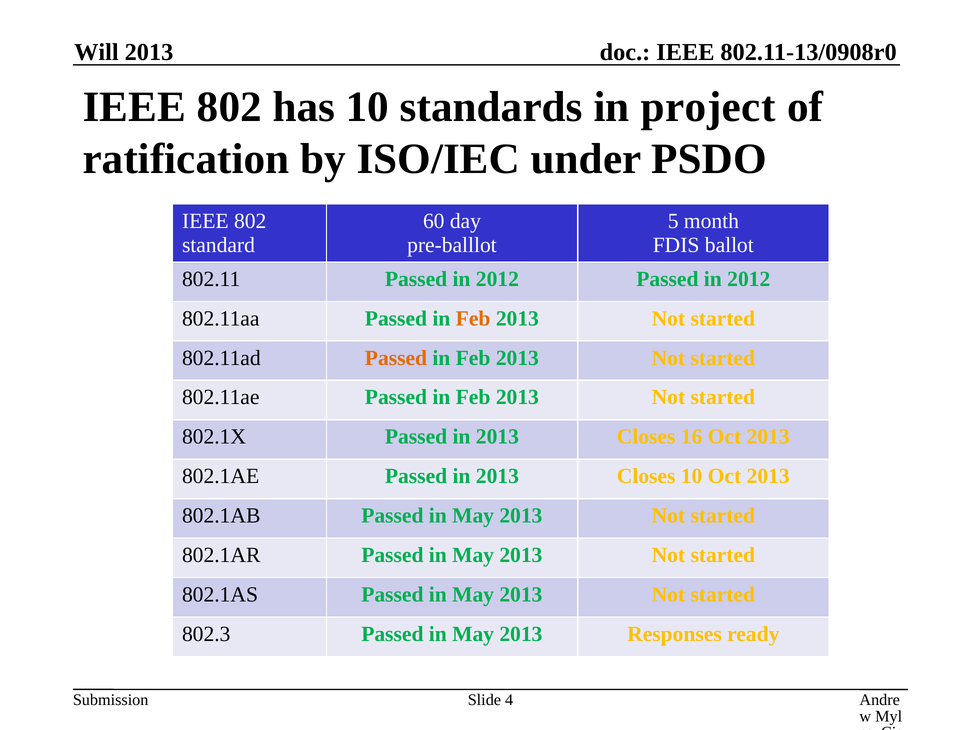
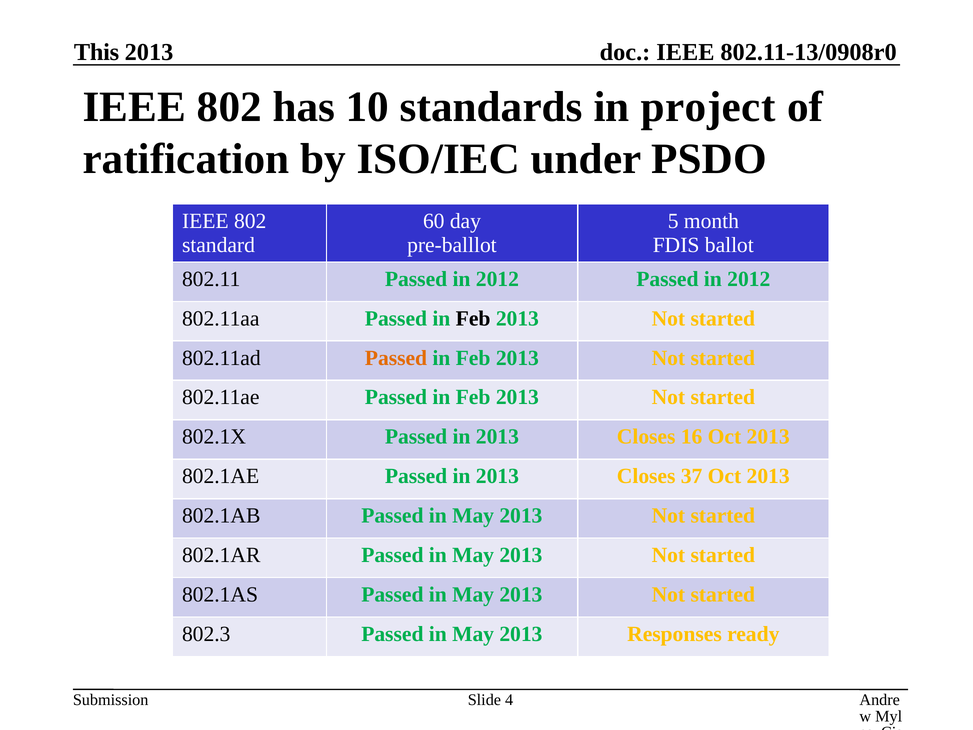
Will: Will -> This
Feb at (473, 318) colour: orange -> black
Closes 10: 10 -> 37
